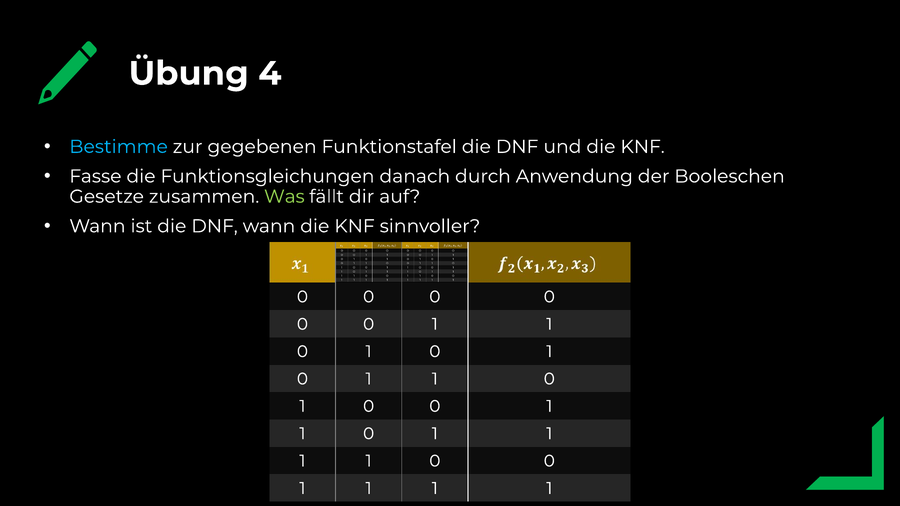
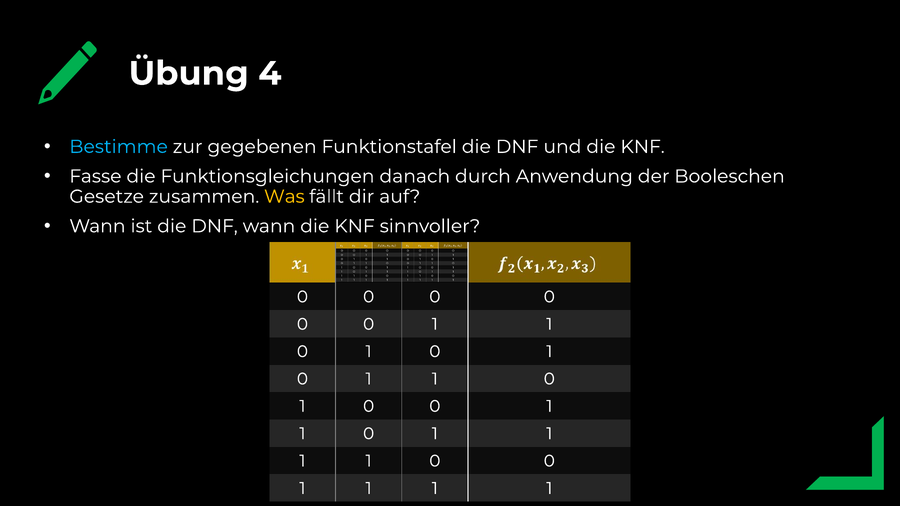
Was colour: light green -> yellow
